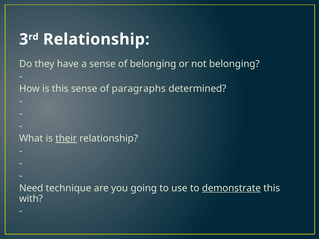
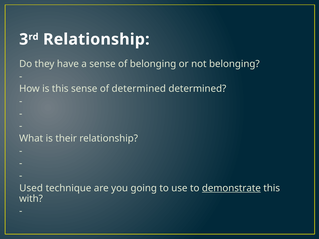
of paragraphs: paragraphs -> determined
their underline: present -> none
Need: Need -> Used
